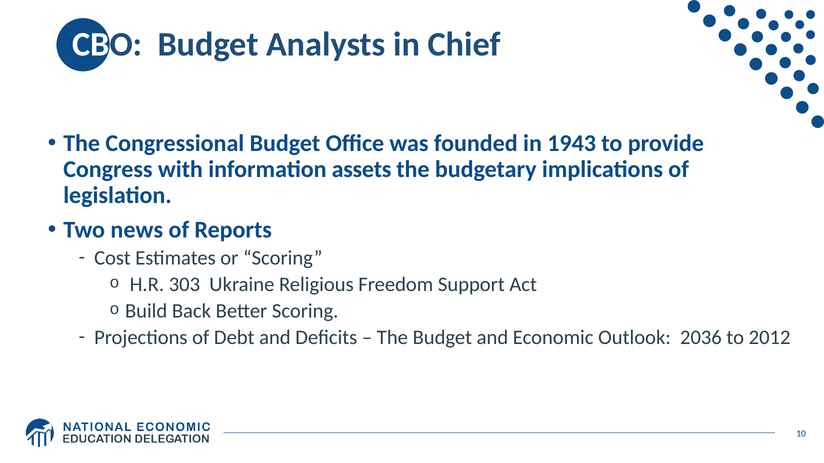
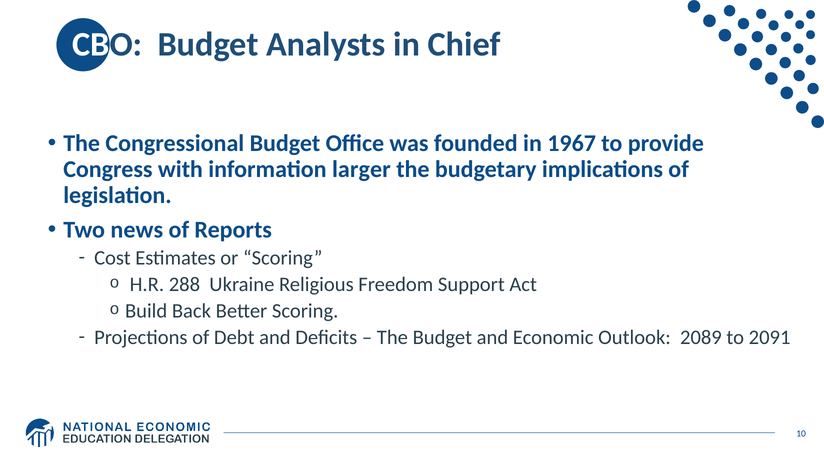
1943: 1943 -> 1967
assets: assets -> larger
303: 303 -> 288
2036: 2036 -> 2089
2012: 2012 -> 2091
